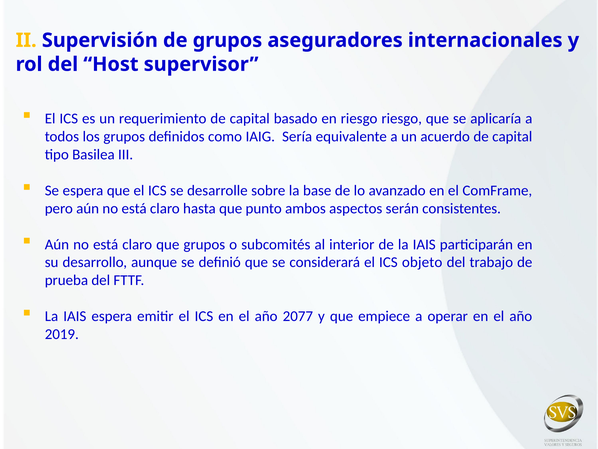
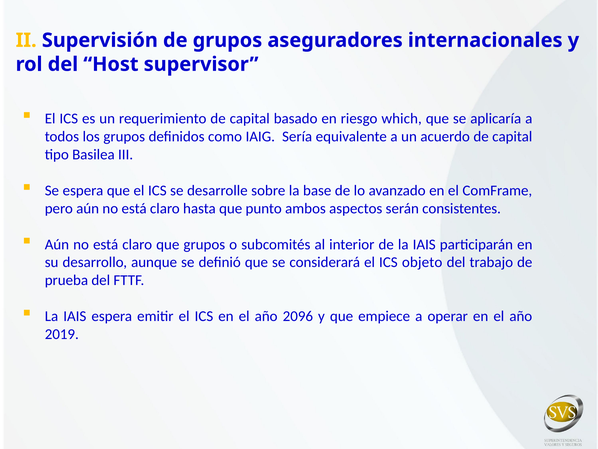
riesgo riesgo: riesgo -> which
2077: 2077 -> 2096
